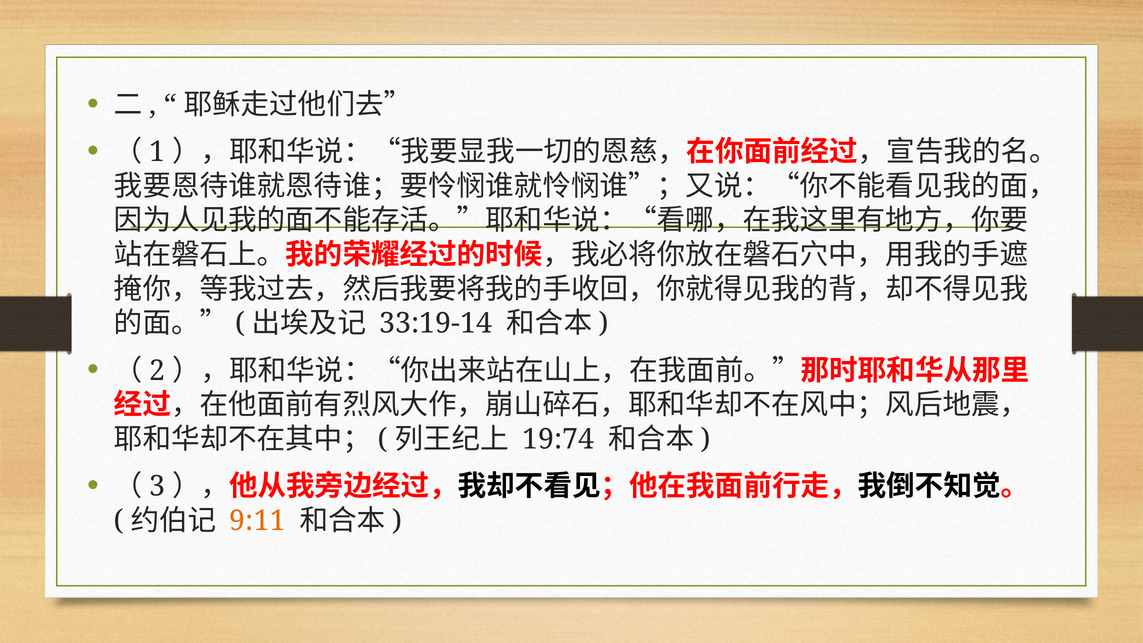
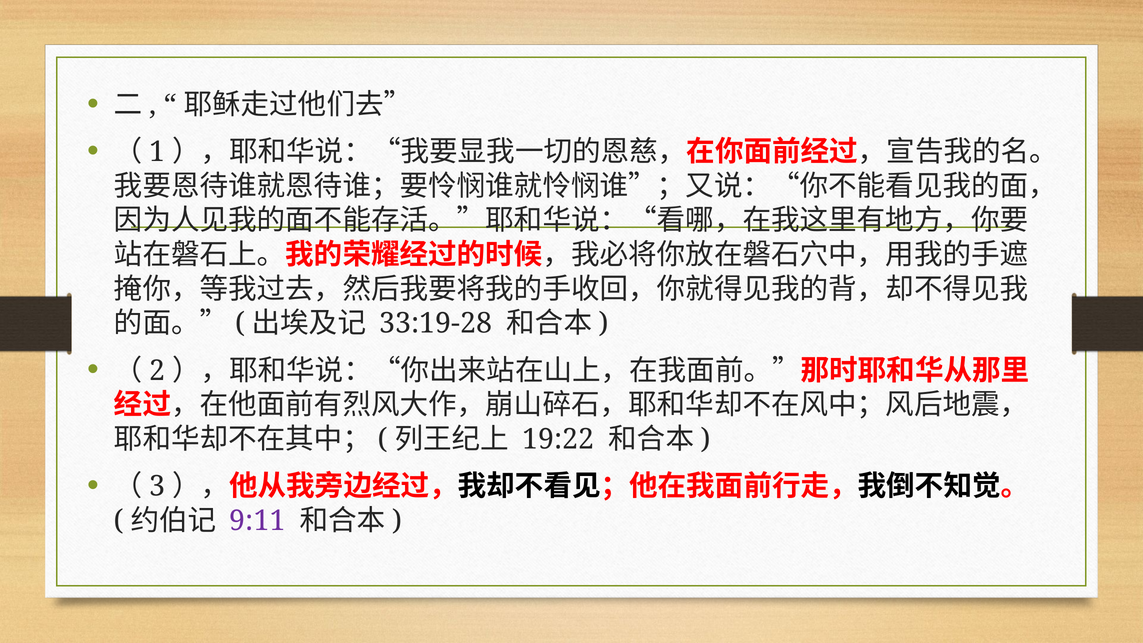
33:19-14: 33:19-14 -> 33:19-28
19:74: 19:74 -> 19:22
9:11 colour: orange -> purple
